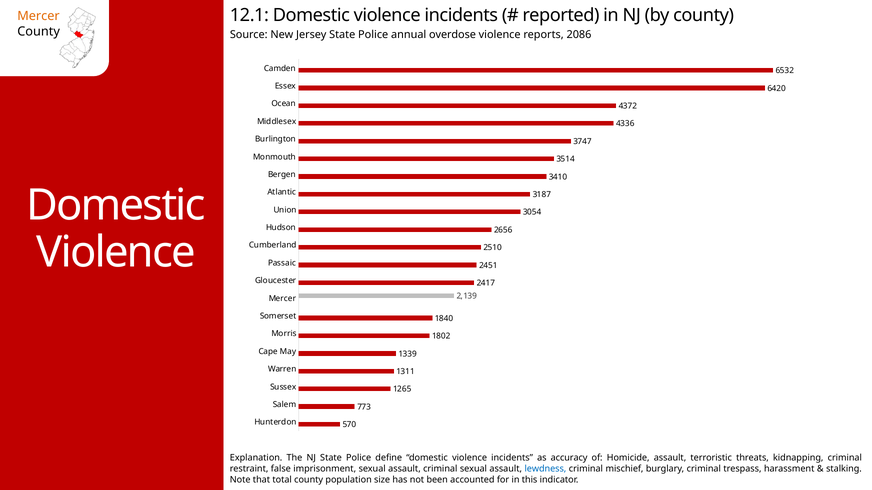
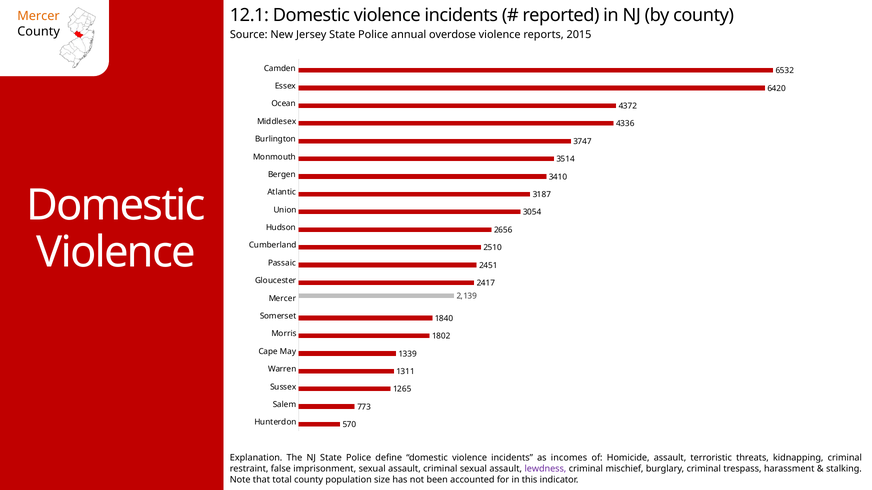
2086: 2086 -> 2015
accuracy: accuracy -> incomes
lewdness colour: blue -> purple
